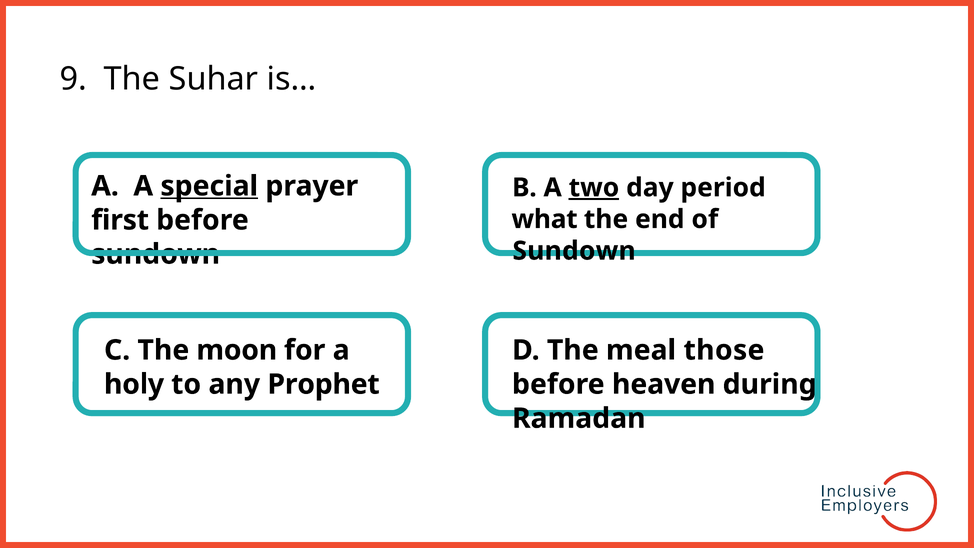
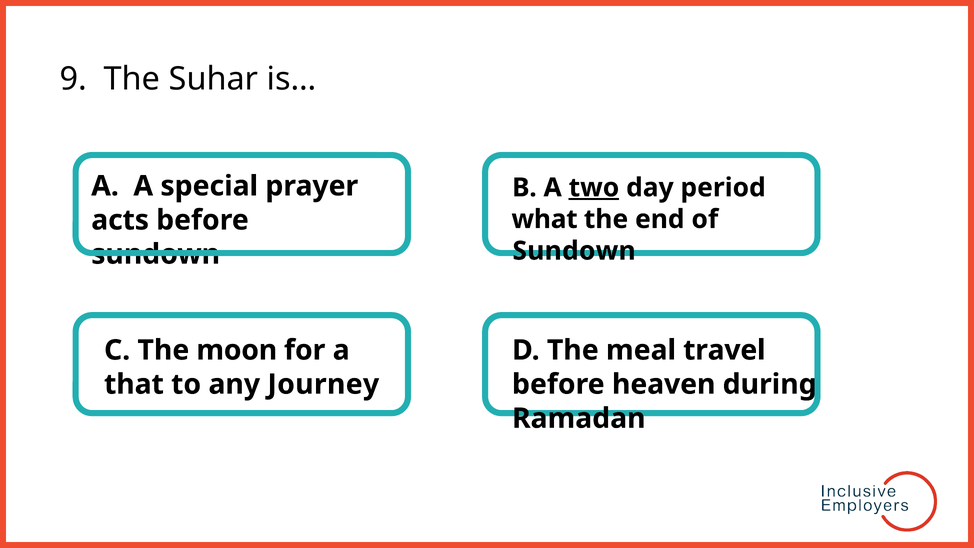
special underline: present -> none
first: first -> acts
those: those -> travel
holy: holy -> that
Prophet: Prophet -> Journey
